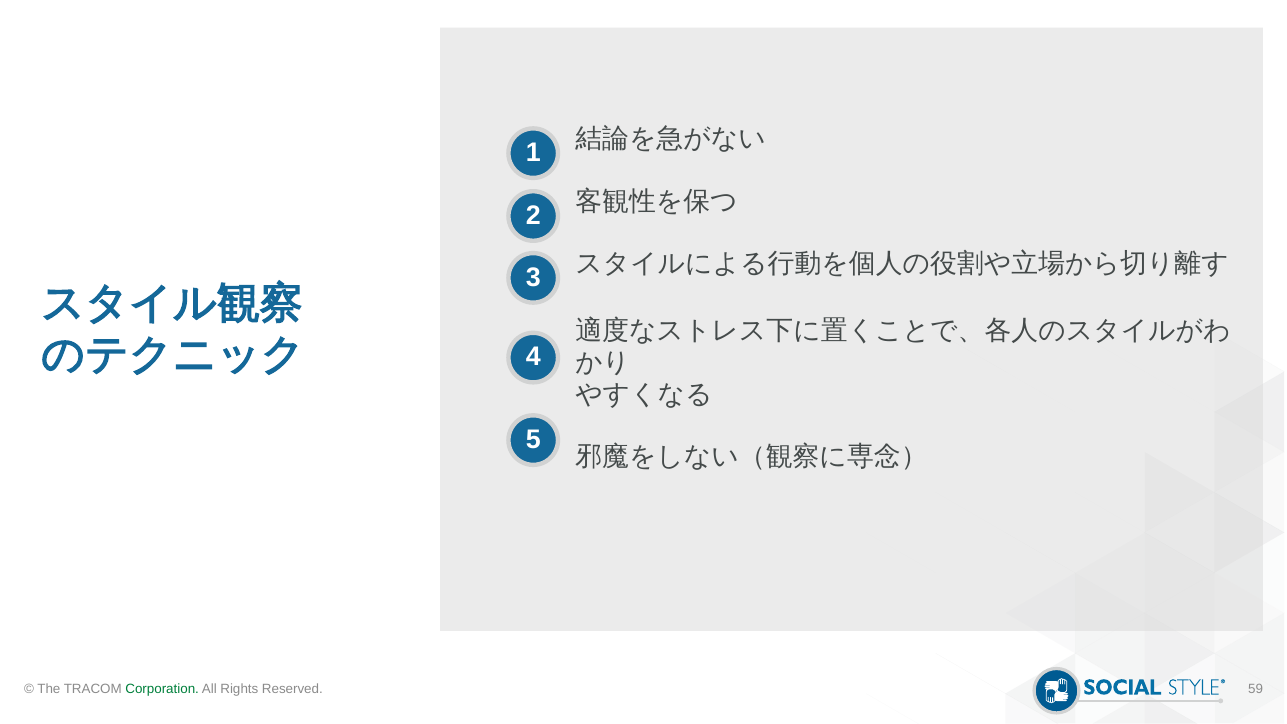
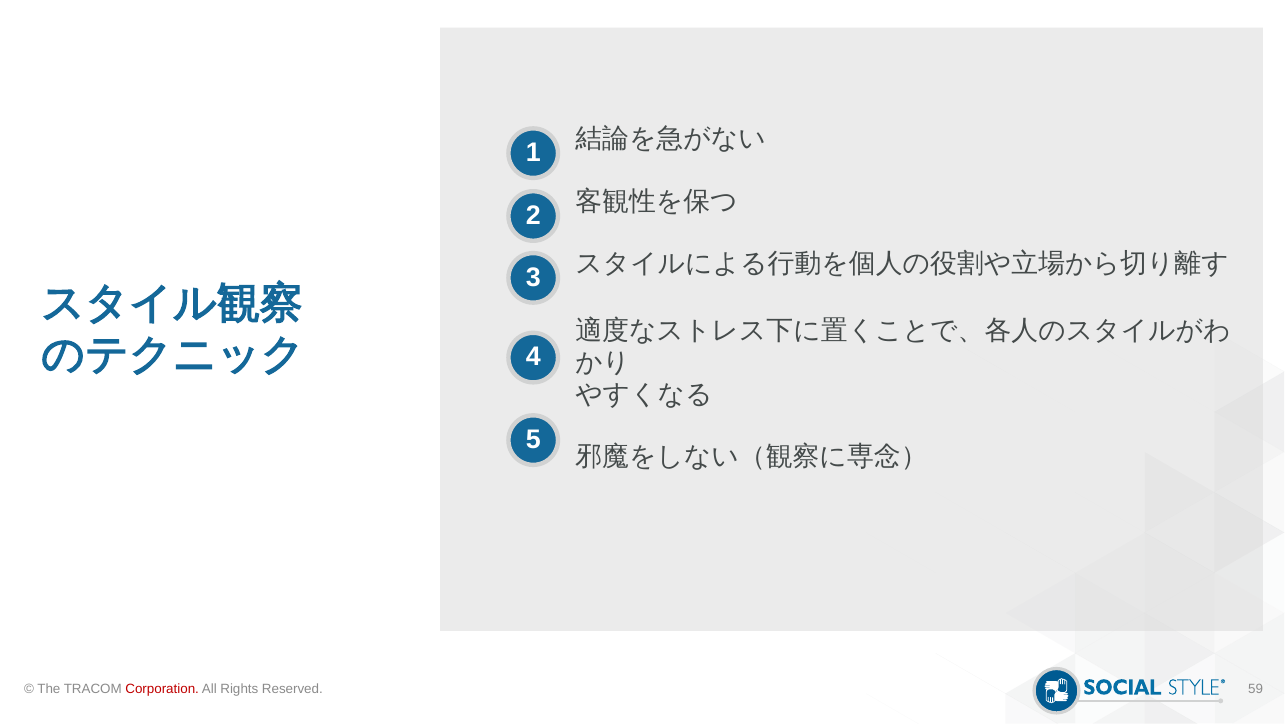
Corporation colour: green -> red
